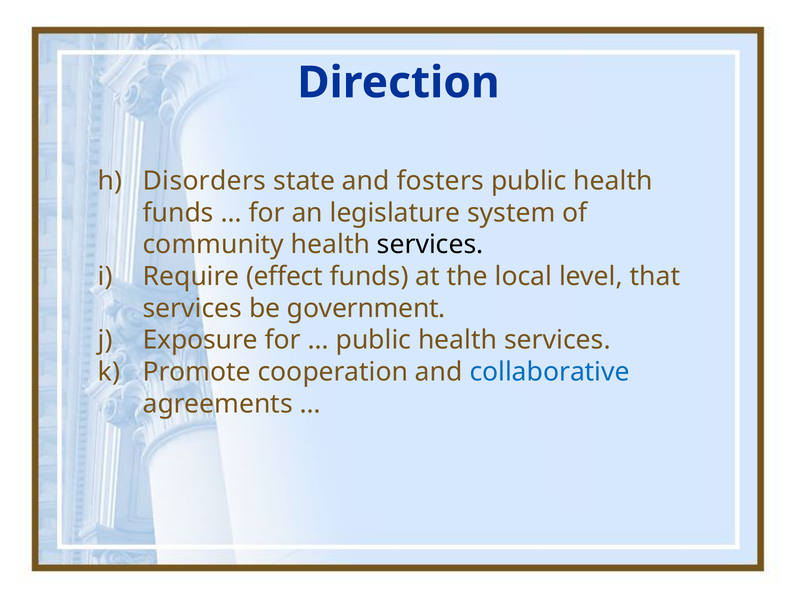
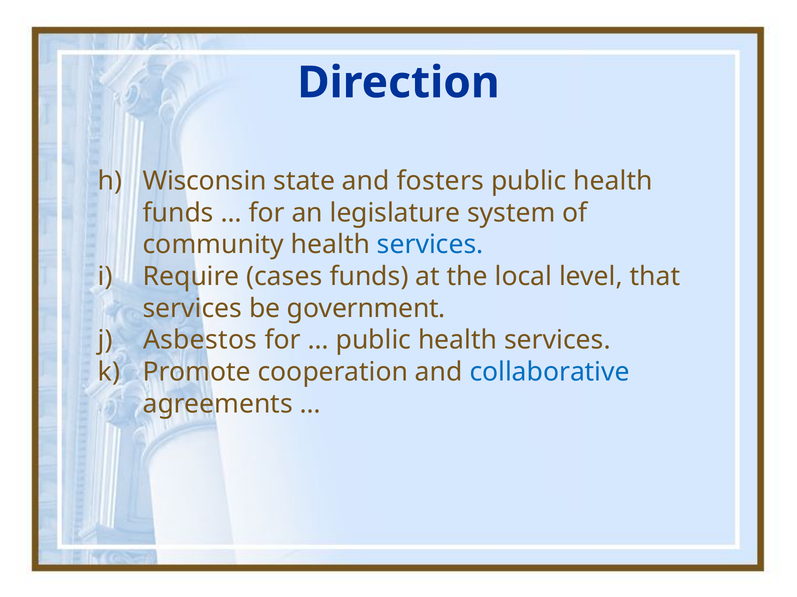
Disorders: Disorders -> Wisconsin
services at (430, 245) colour: black -> blue
effect: effect -> cases
Exposure: Exposure -> Asbestos
